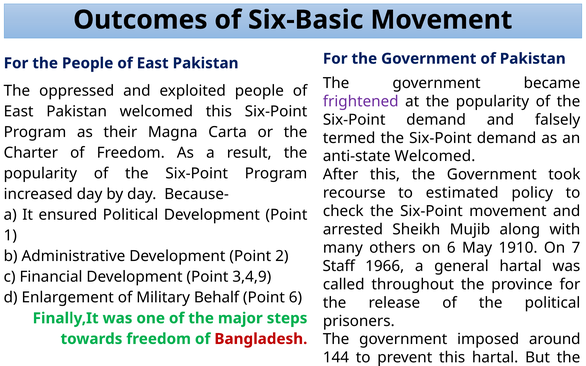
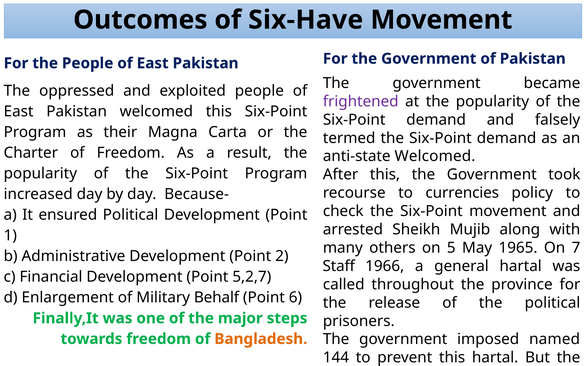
Six-Basic: Six-Basic -> Six-Have
estimated: estimated -> currencies
on 6: 6 -> 5
1910: 1910 -> 1965
3,4,9: 3,4,9 -> 5,2,7
around: around -> named
Bangladesh colour: red -> orange
